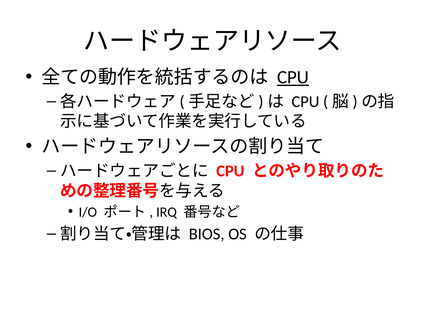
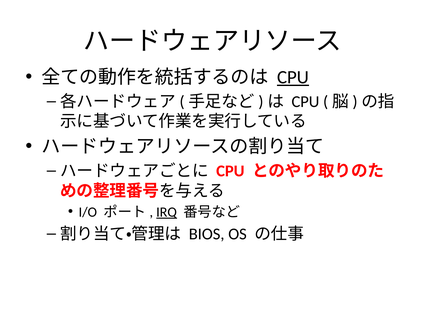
IRQ underline: none -> present
